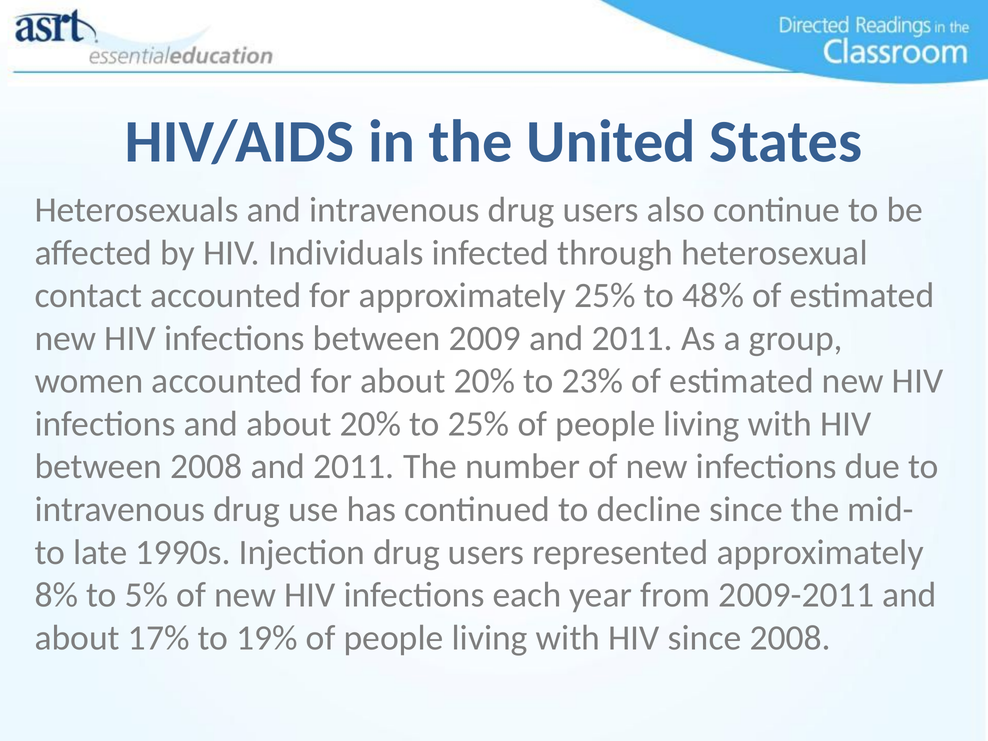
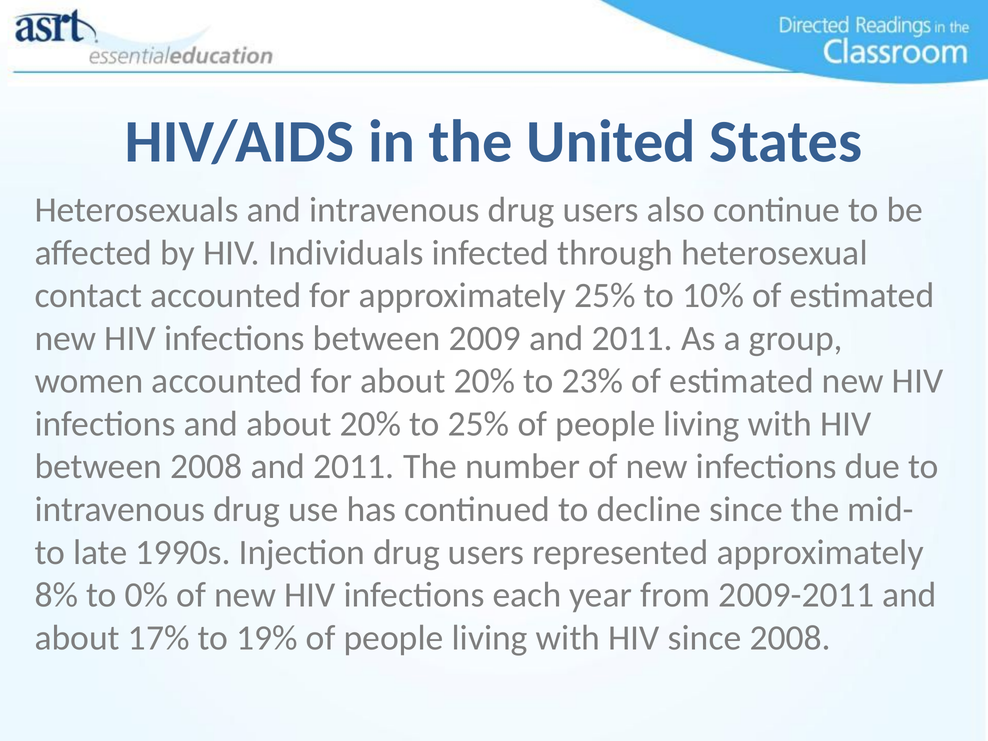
48%: 48% -> 10%
5%: 5% -> 0%
